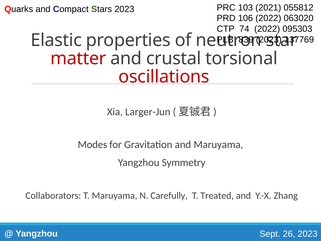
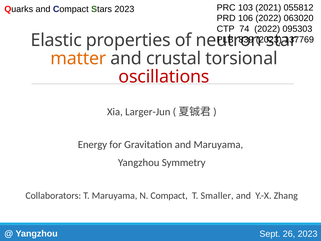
matter colour: red -> orange
Modes: Modes -> Energy
N Carefully: Carefully -> Compact
Treated: Treated -> Smaller
